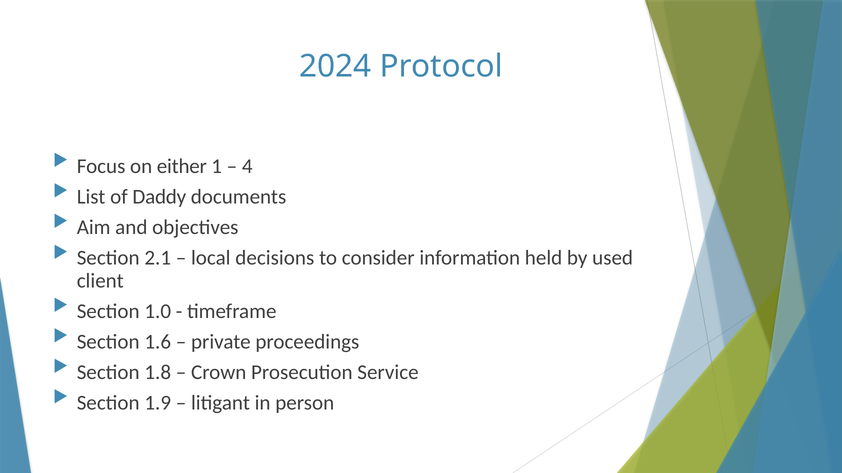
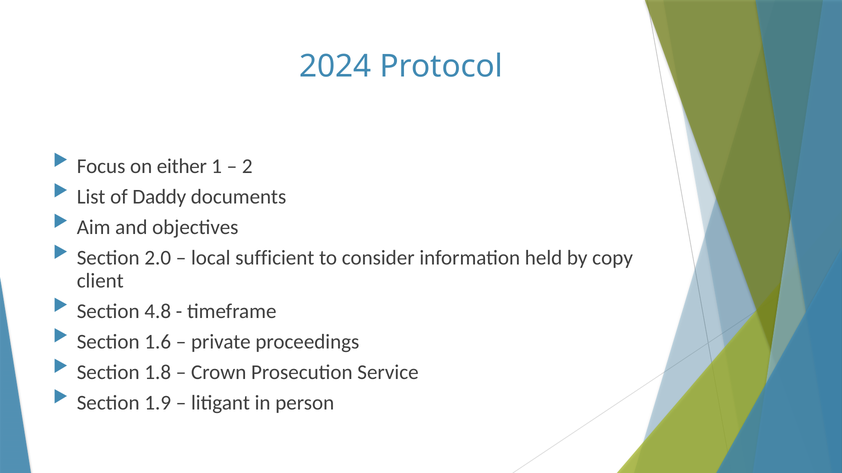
4: 4 -> 2
2.1: 2.1 -> 2.0
decisions: decisions -> sufficient
used: used -> copy
1.0: 1.0 -> 4.8
